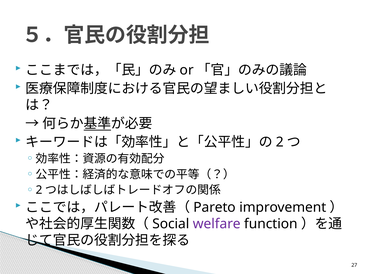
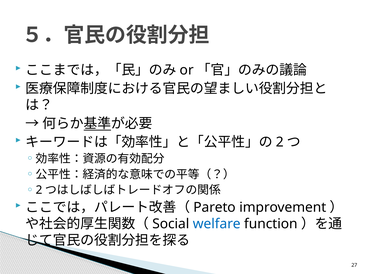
welfare colour: purple -> blue
